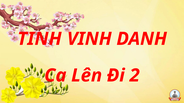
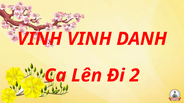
TINH at (40, 39): TINH -> VINH
